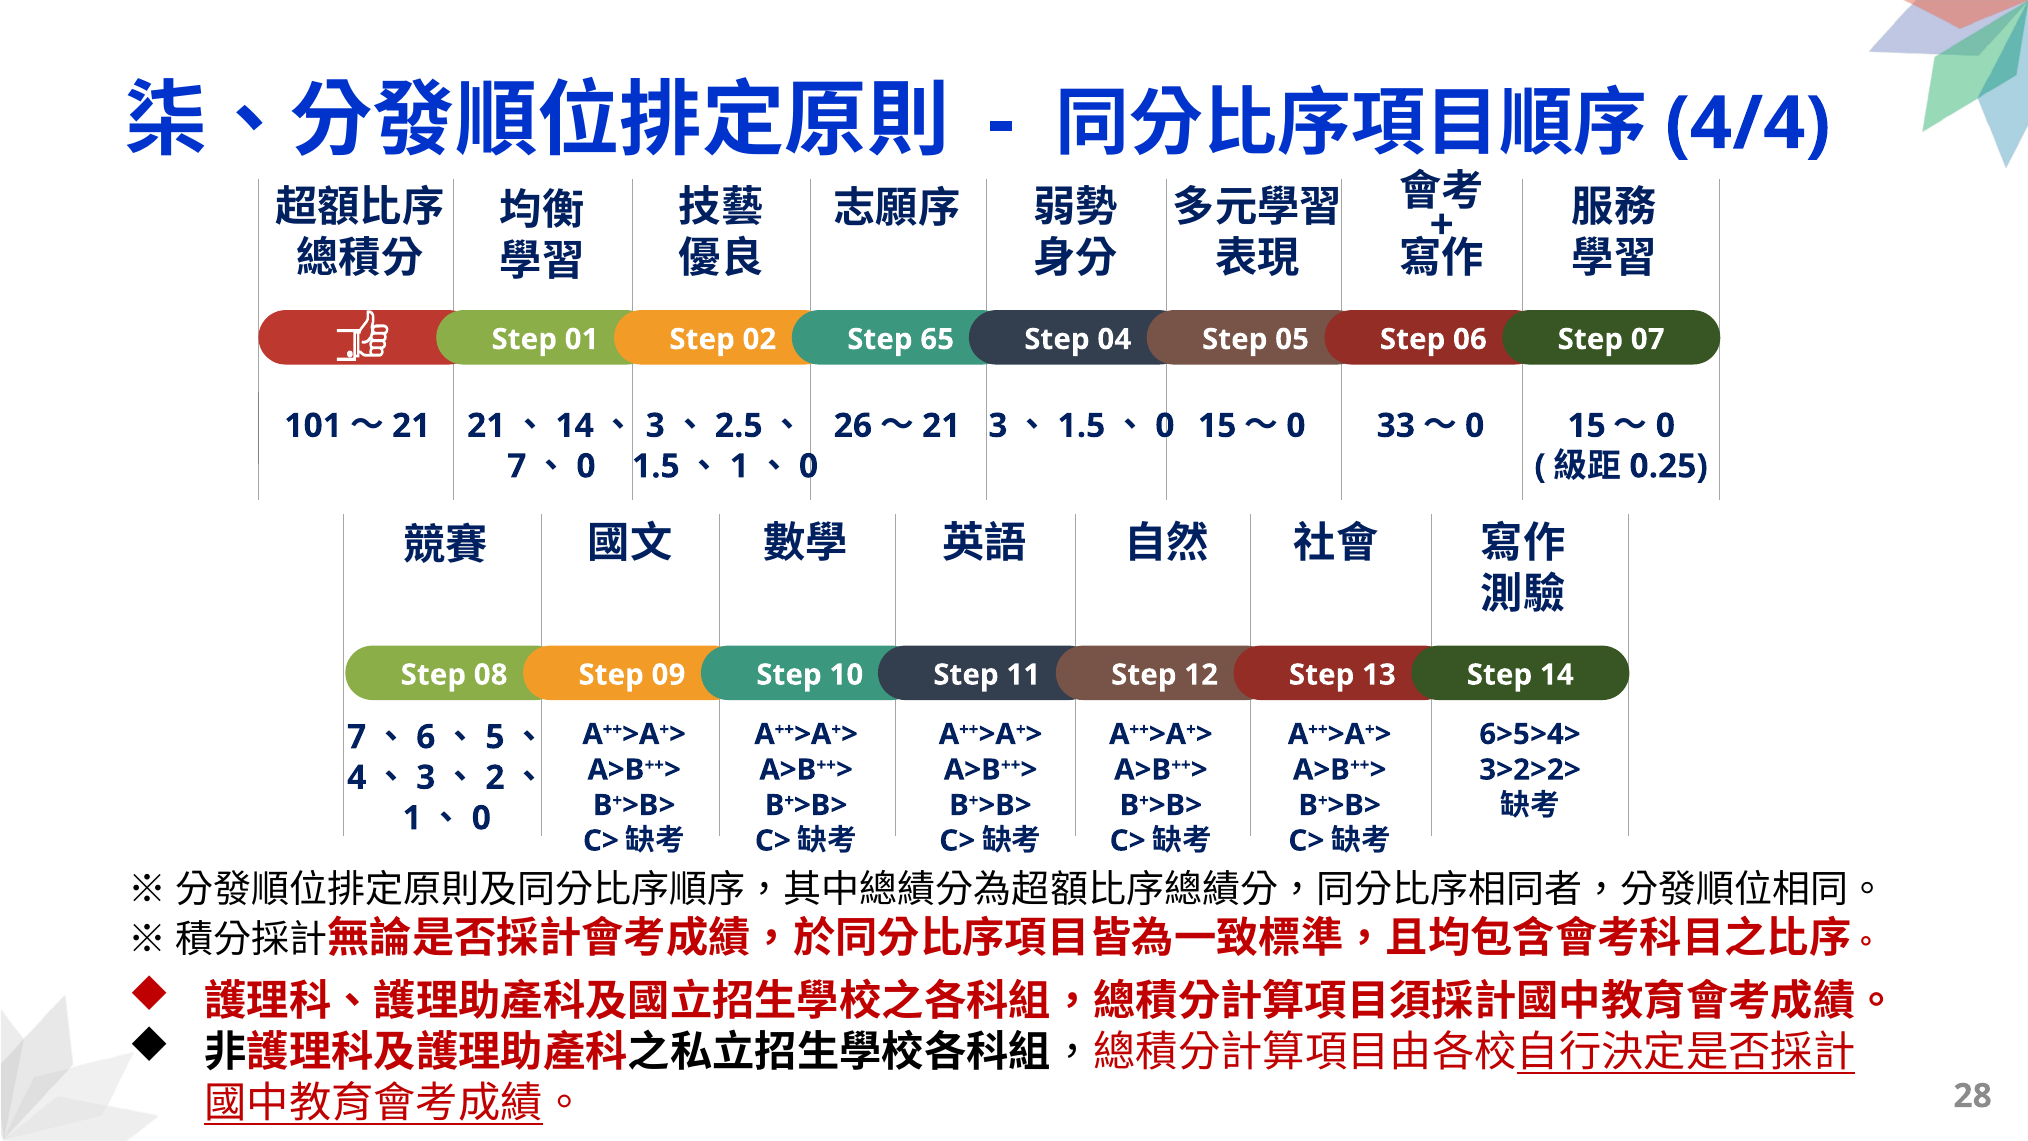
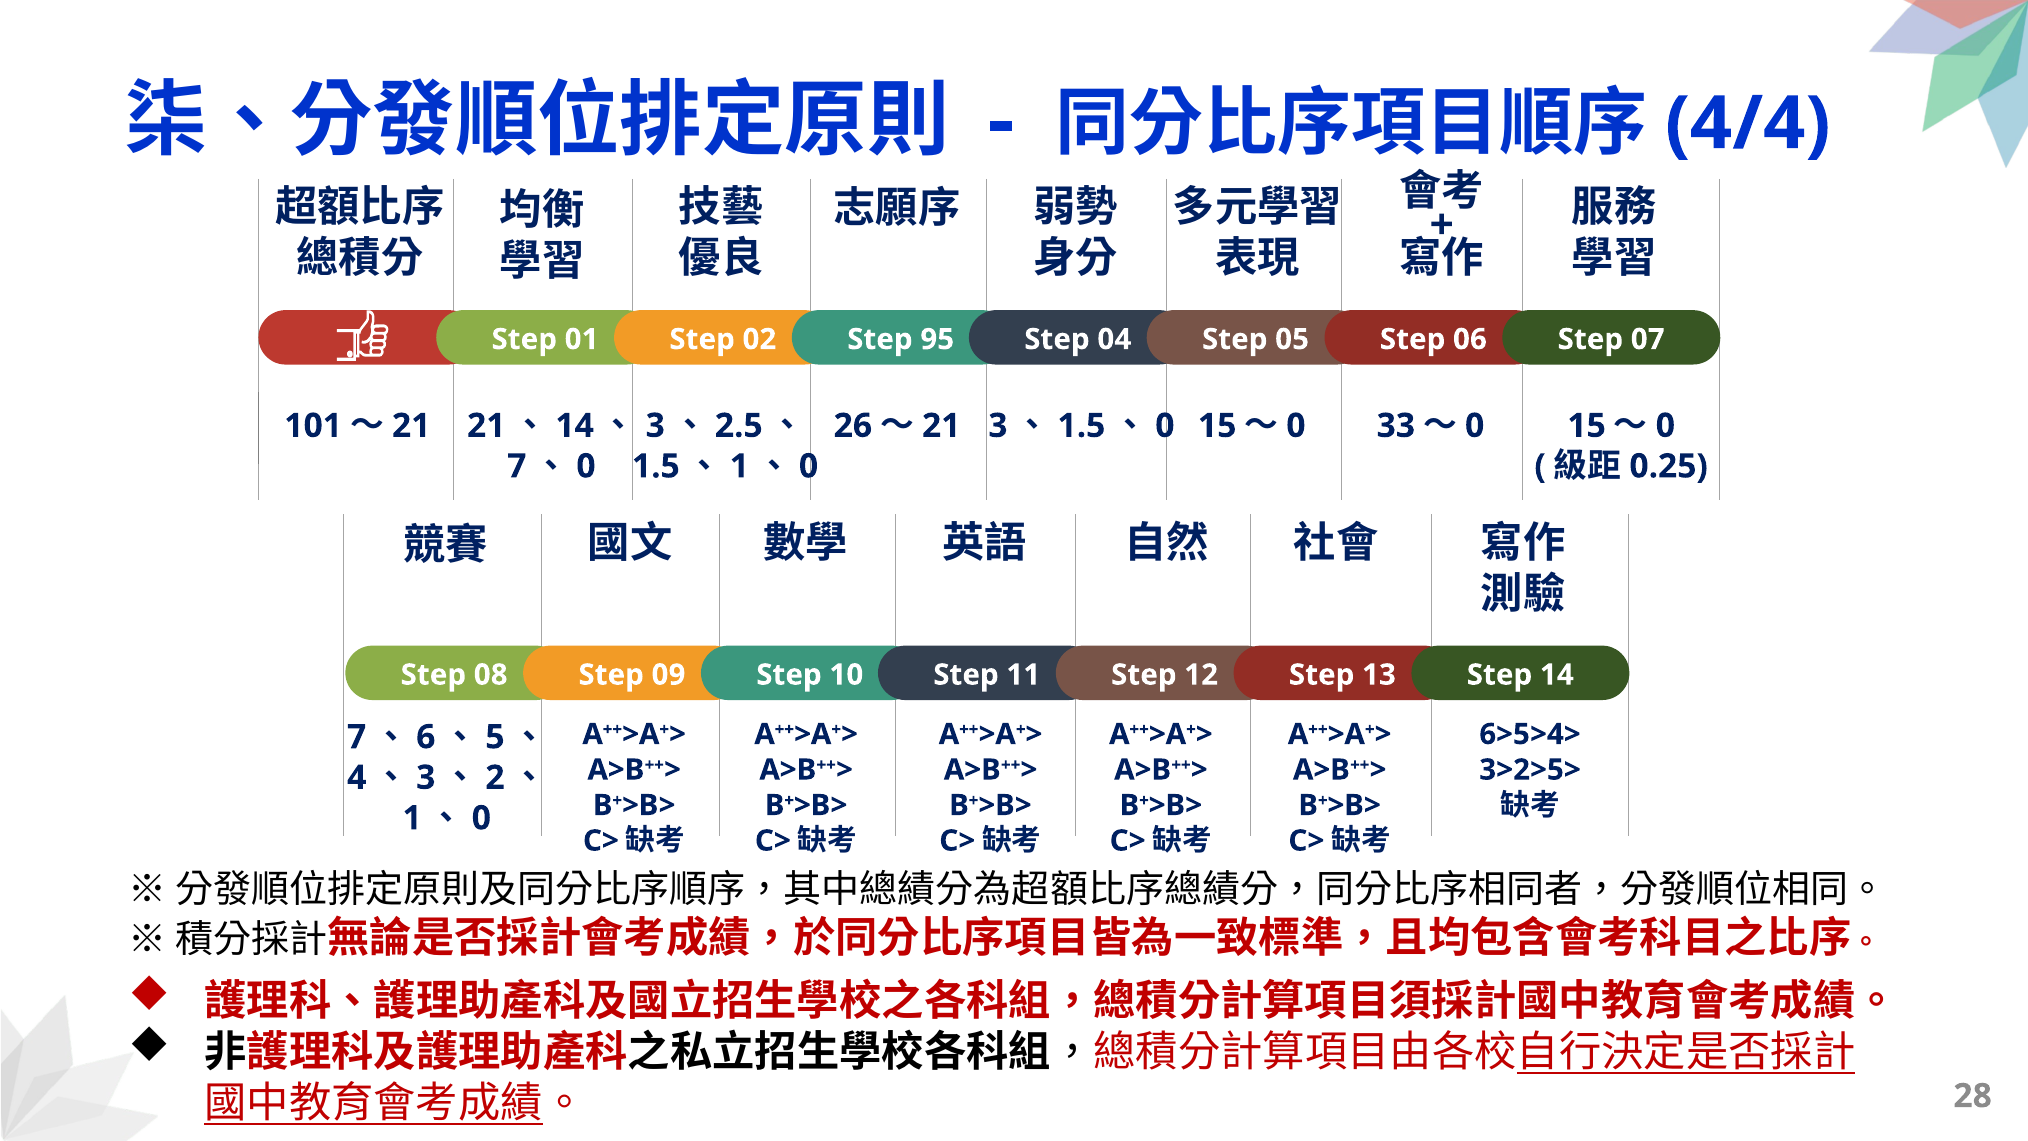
65: 65 -> 95
3>2>2>: 3>2>2> -> 3>2>5>
